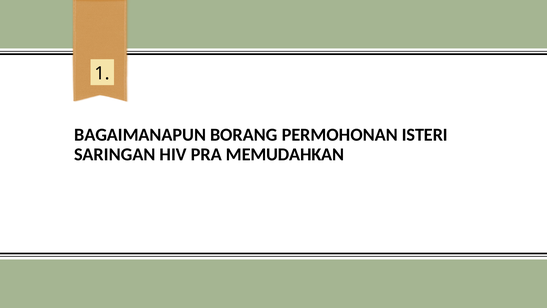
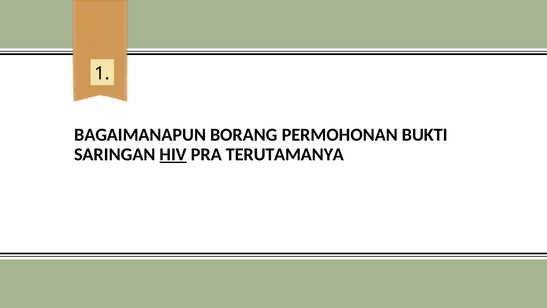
ISTERI: ISTERI -> BUKTI
HIV underline: none -> present
MEMUDAHKAN: MEMUDAHKAN -> TERUTAMANYA
